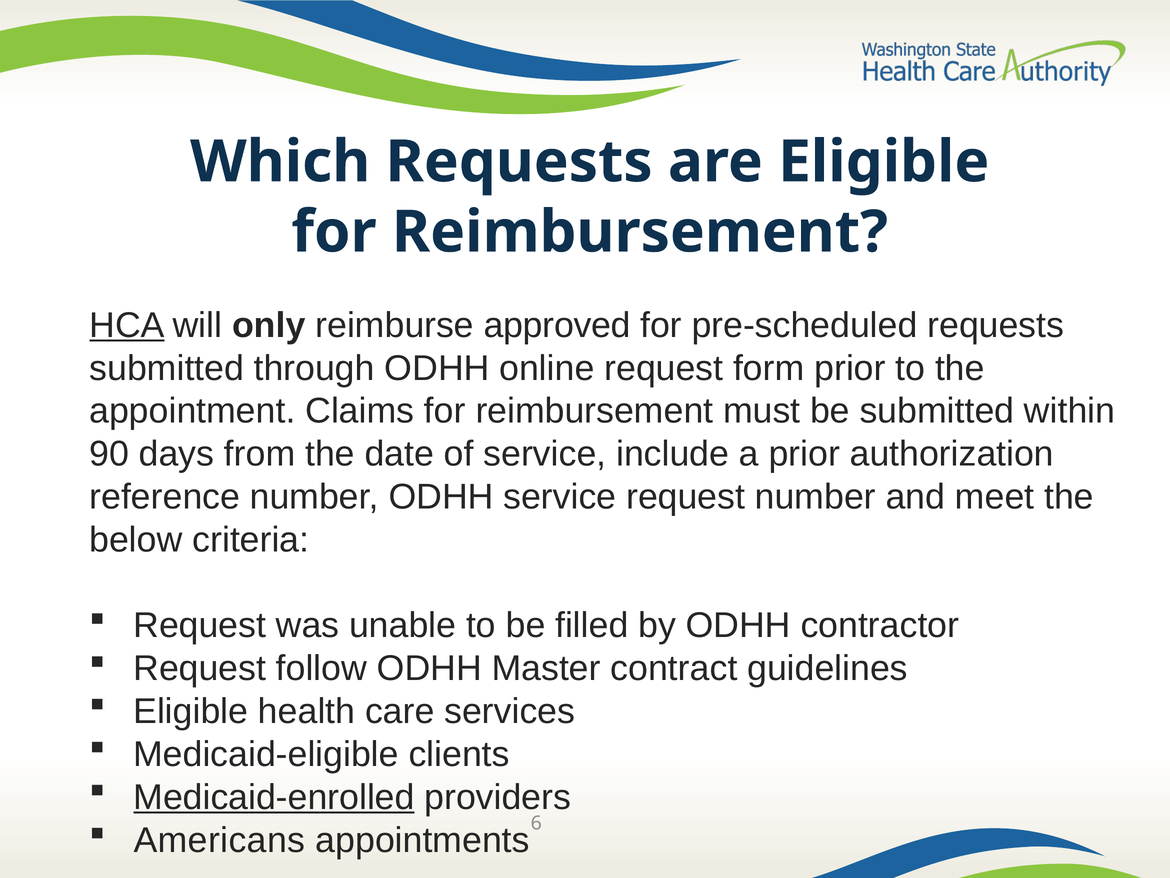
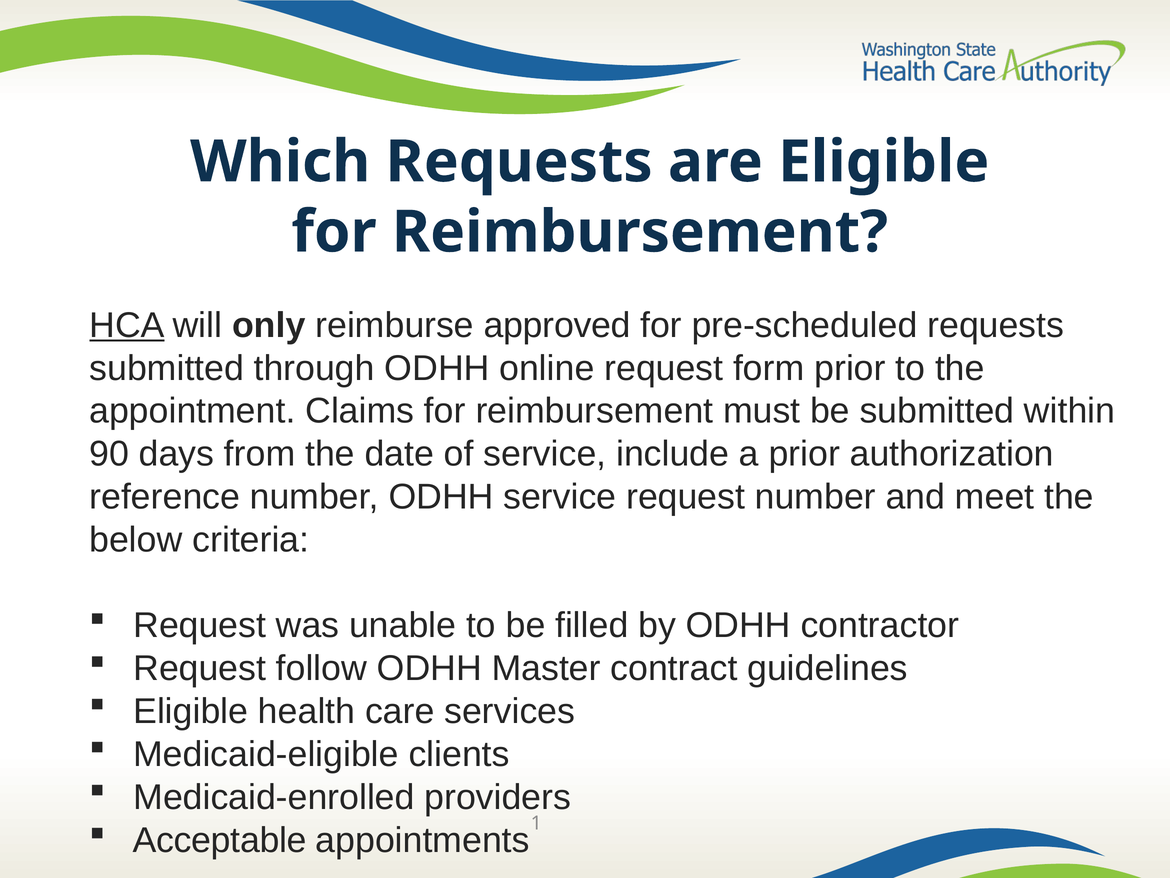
Medicaid-enrolled underline: present -> none
Americans: Americans -> Acceptable
6: 6 -> 1
